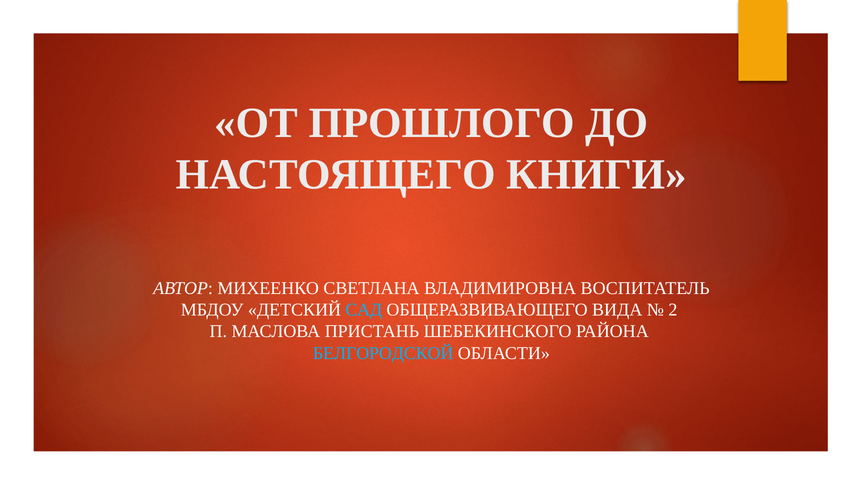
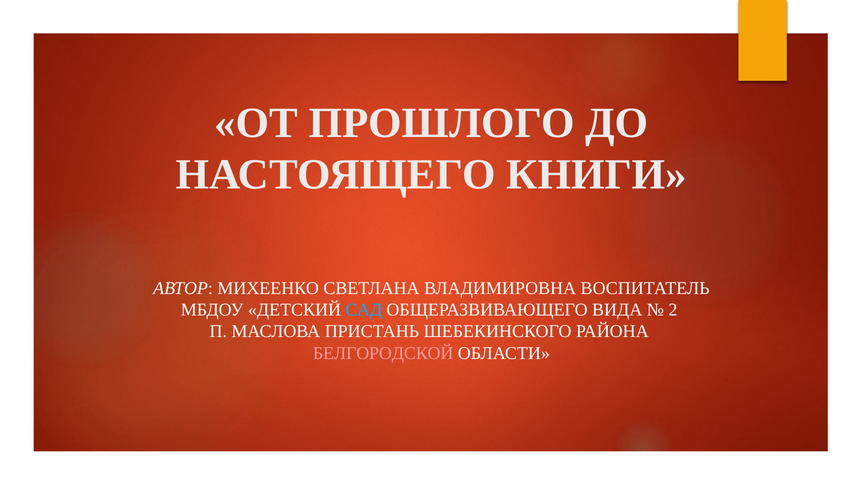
БЕЛГОРОДСКОЙ colour: light blue -> pink
